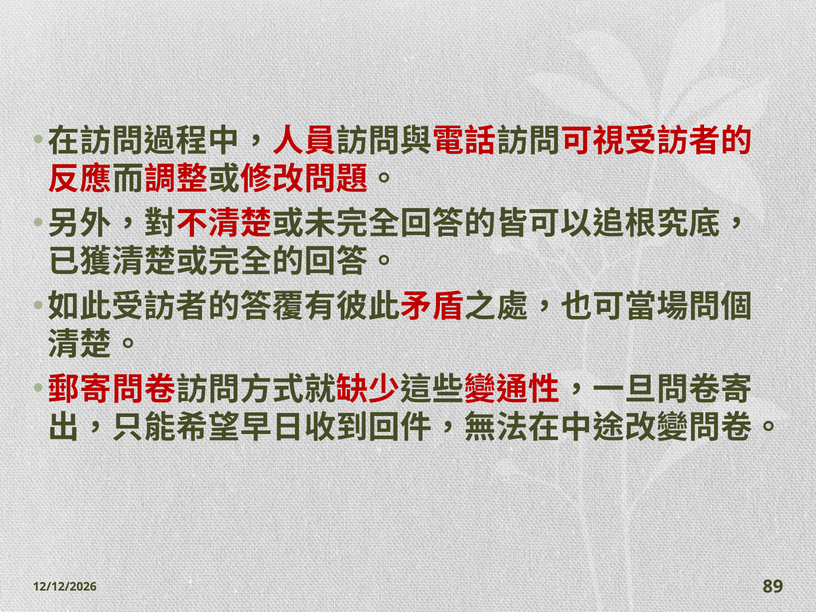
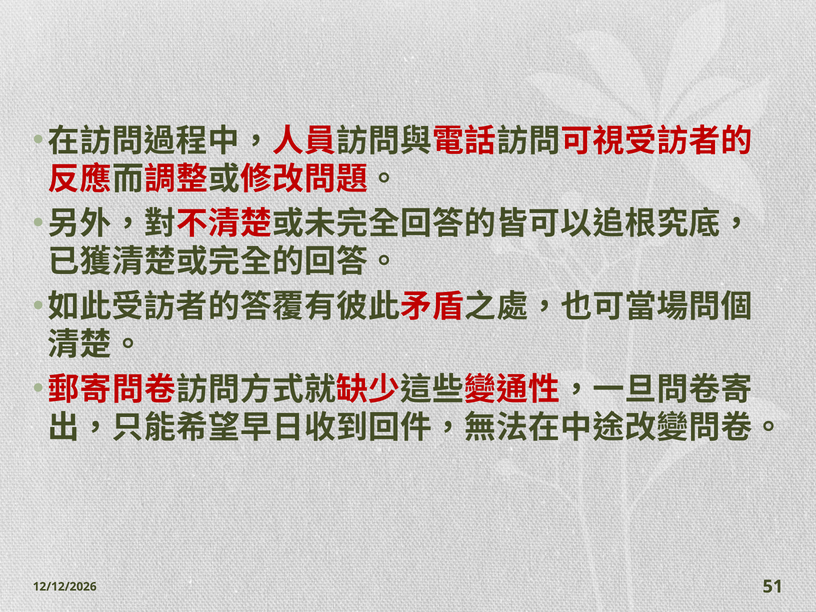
89: 89 -> 51
